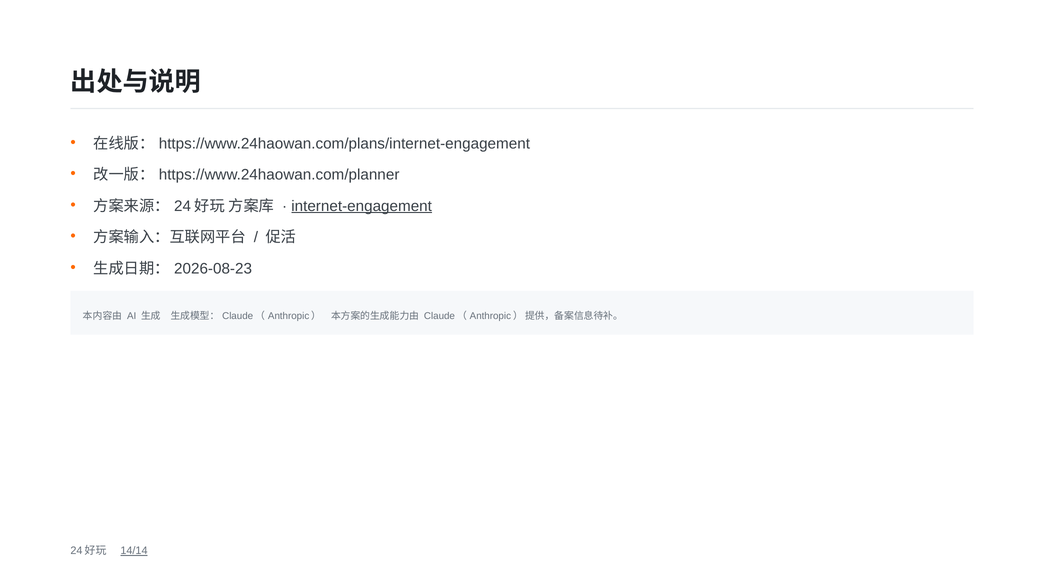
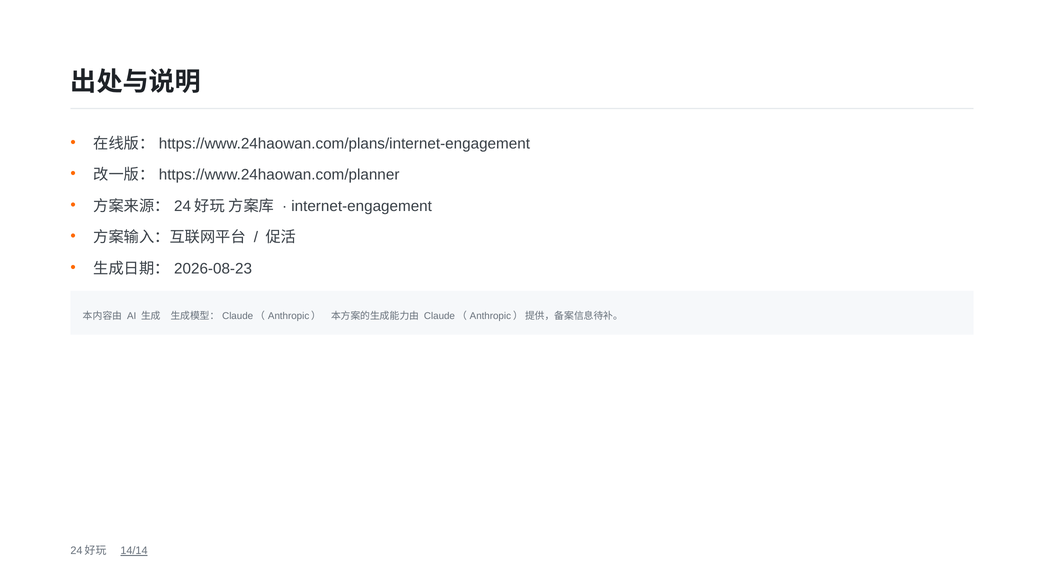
internet-engagement underline: present -> none
